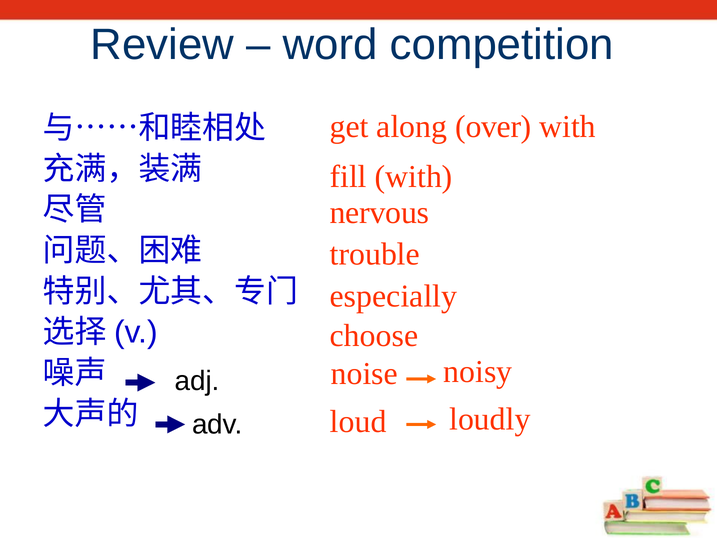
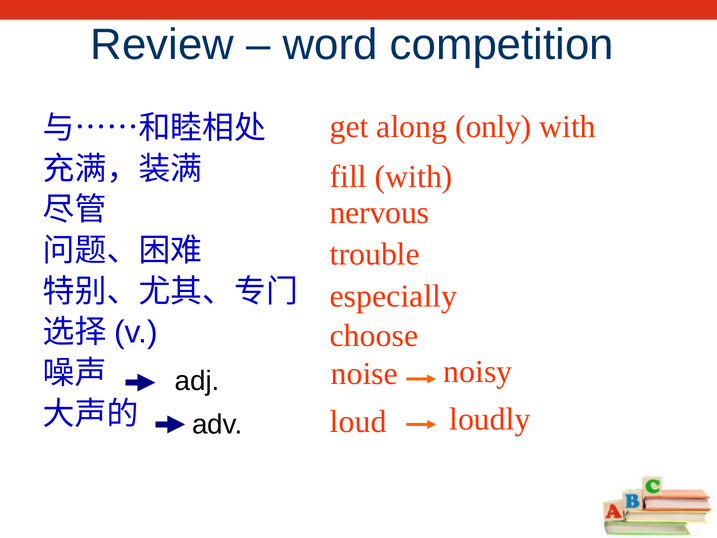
over: over -> only
